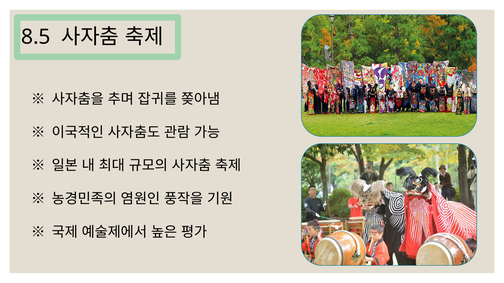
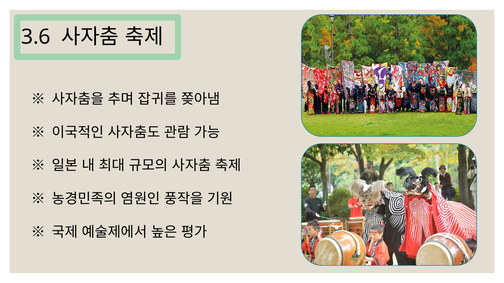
8.5: 8.5 -> 3.6
